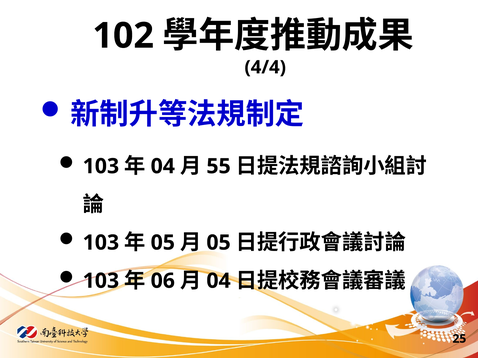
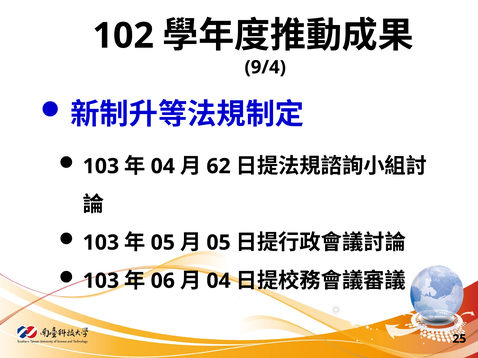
4/4: 4/4 -> 9/4
55: 55 -> 62
